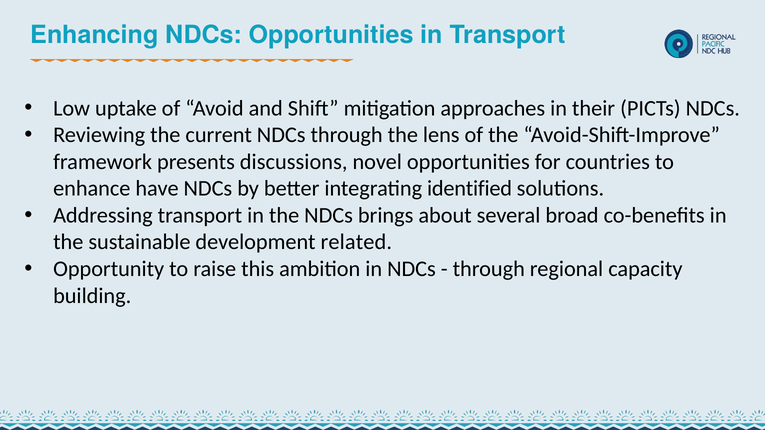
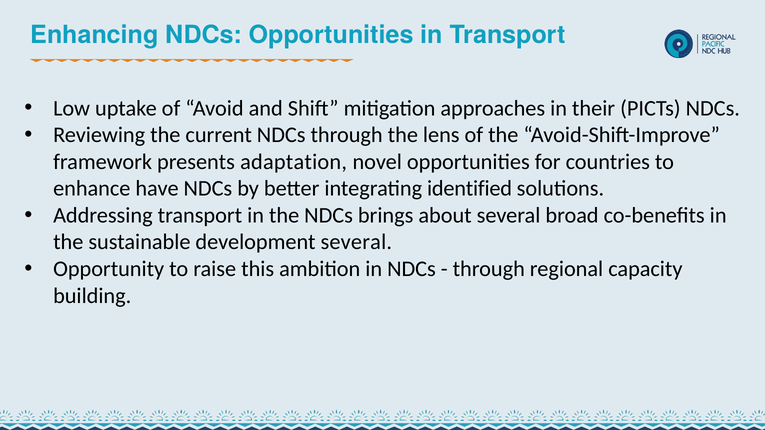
discussions: discussions -> adaptation
development related: related -> several
